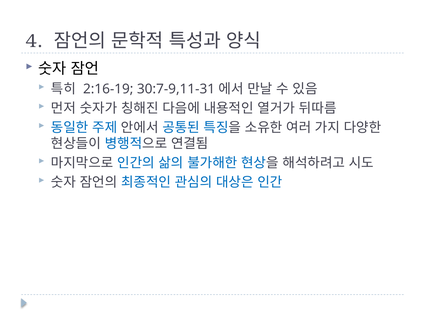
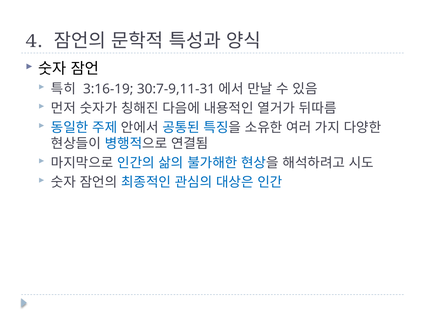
2:16-19: 2:16-19 -> 3:16-19
